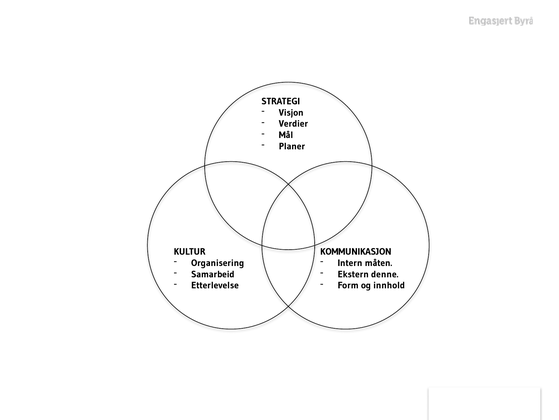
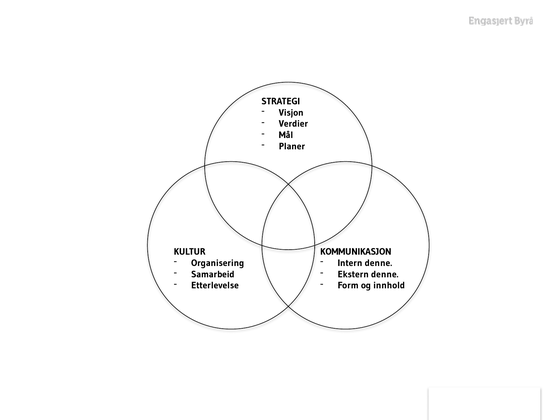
Intern måten: måten -> denne
